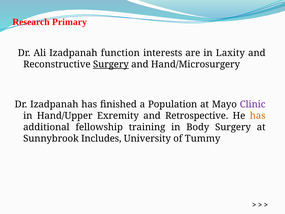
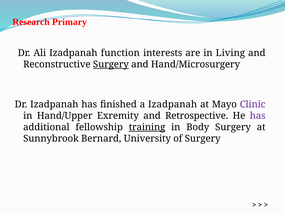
Laxity: Laxity -> Living
a Population: Population -> Izadpanah
has at (258, 116) colour: orange -> purple
training underline: none -> present
Includes: Includes -> Bernard
of Tummy: Tummy -> Surgery
